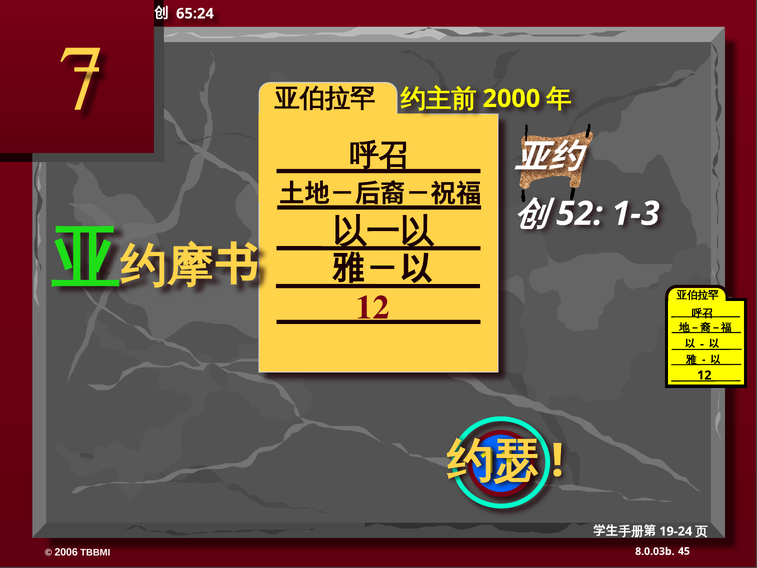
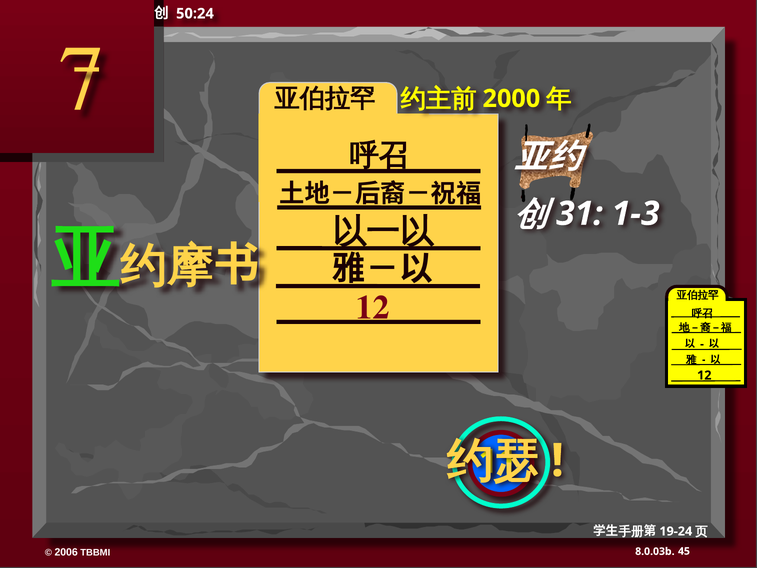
65:24: 65:24 -> 50:24
52: 52 -> 31
